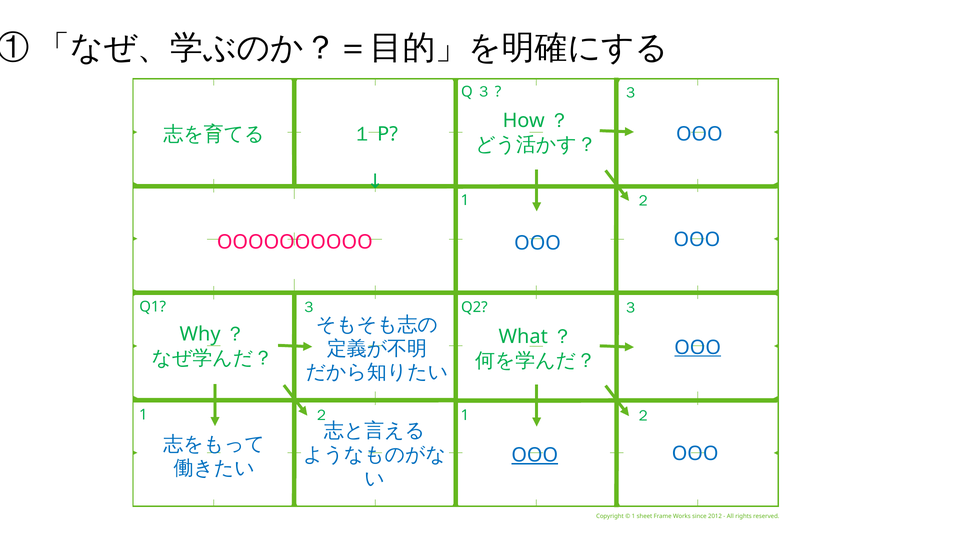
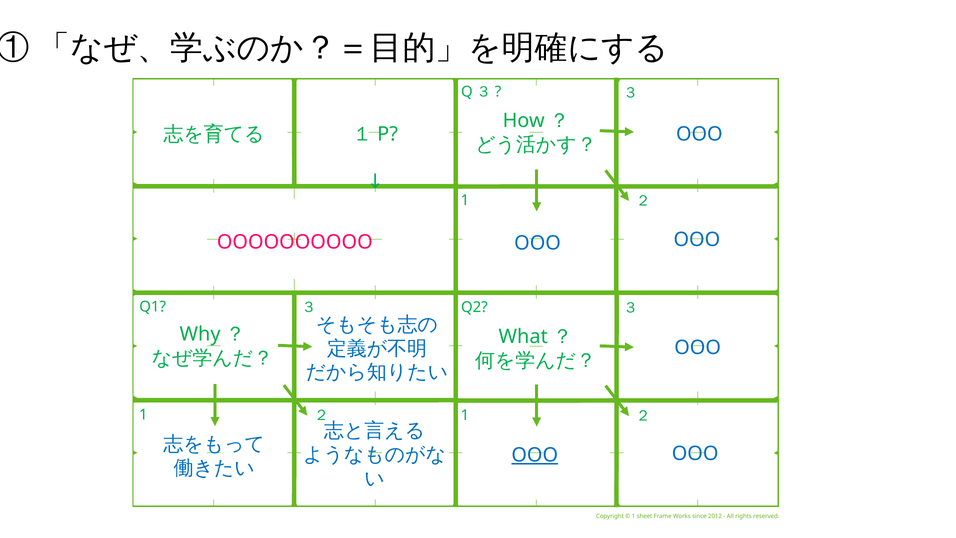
OOO at (698, 347) underline: present -> none
